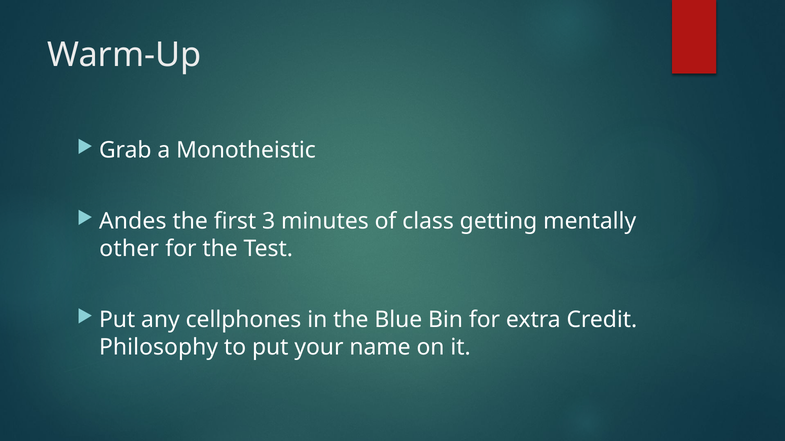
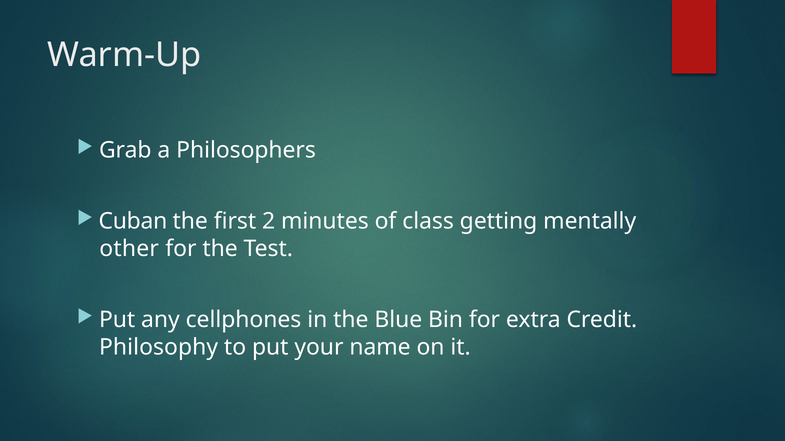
Monotheistic: Monotheistic -> Philosophers
Andes: Andes -> Cuban
3: 3 -> 2
